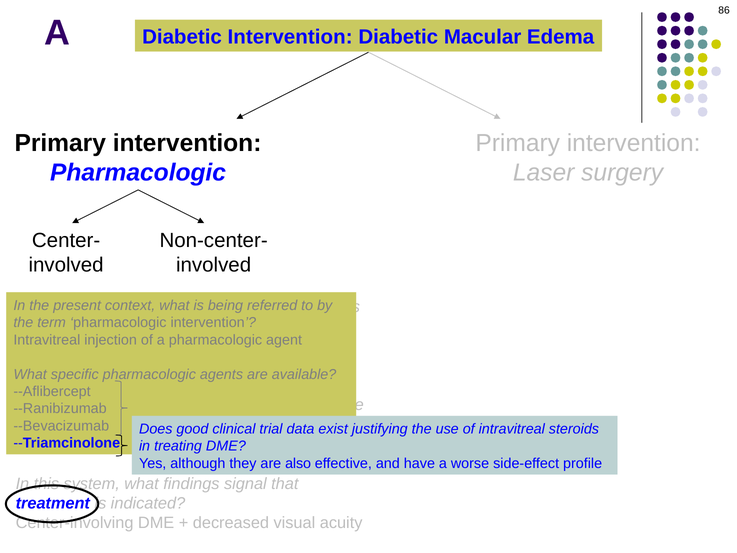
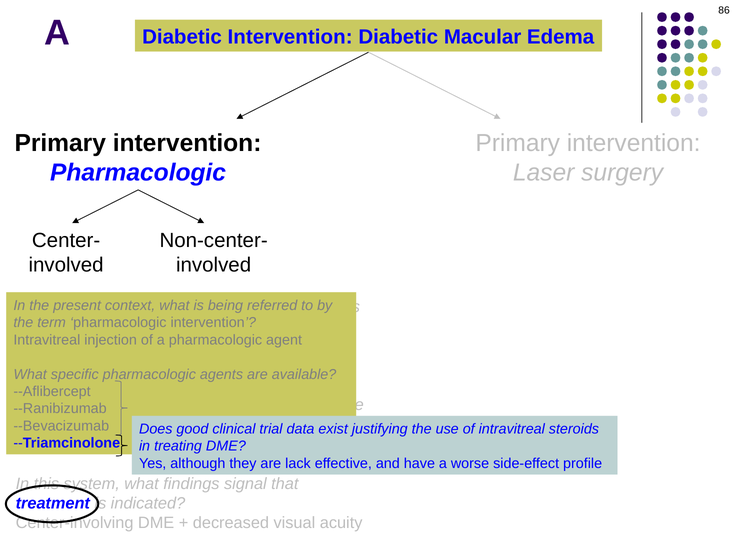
also: also -> lack
